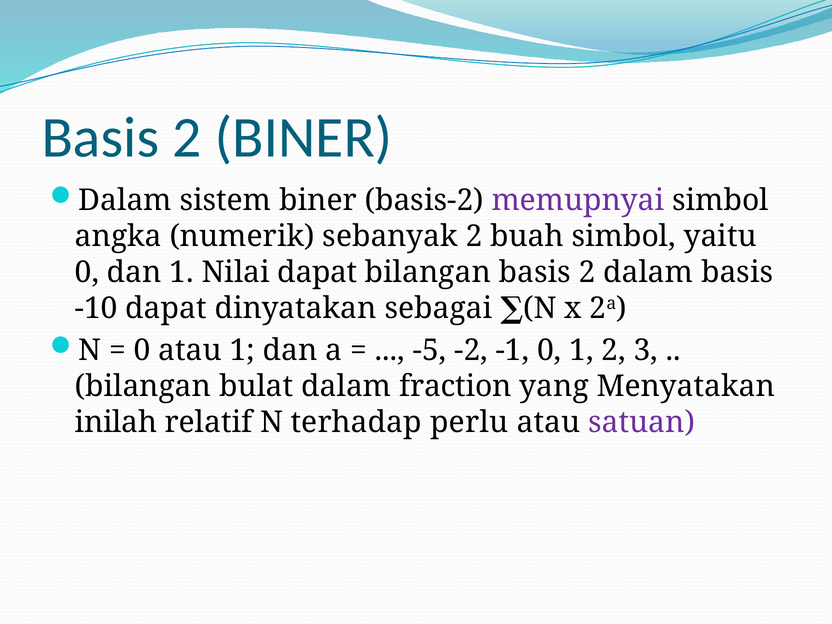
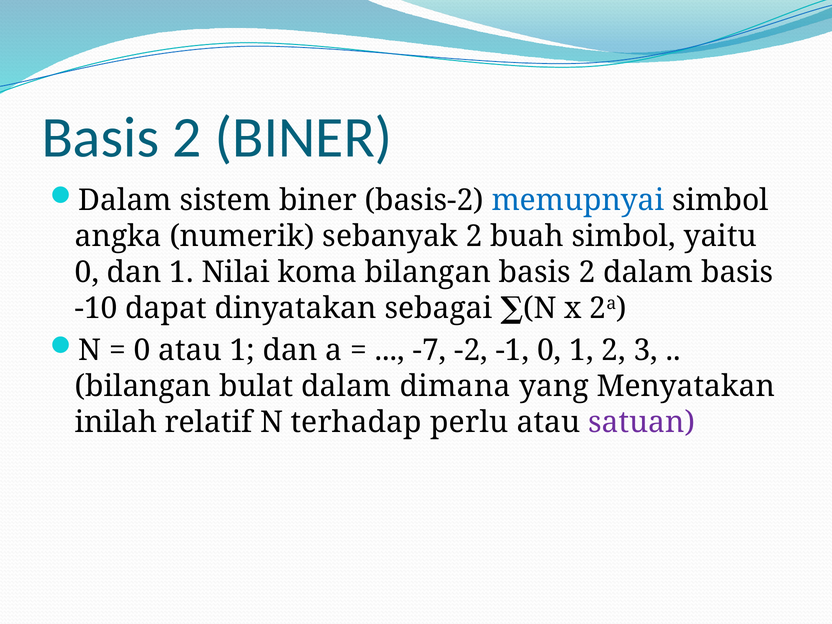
memupnyai colour: purple -> blue
Nilai dapat: dapat -> koma
-5: -5 -> -7
fraction: fraction -> dimana
